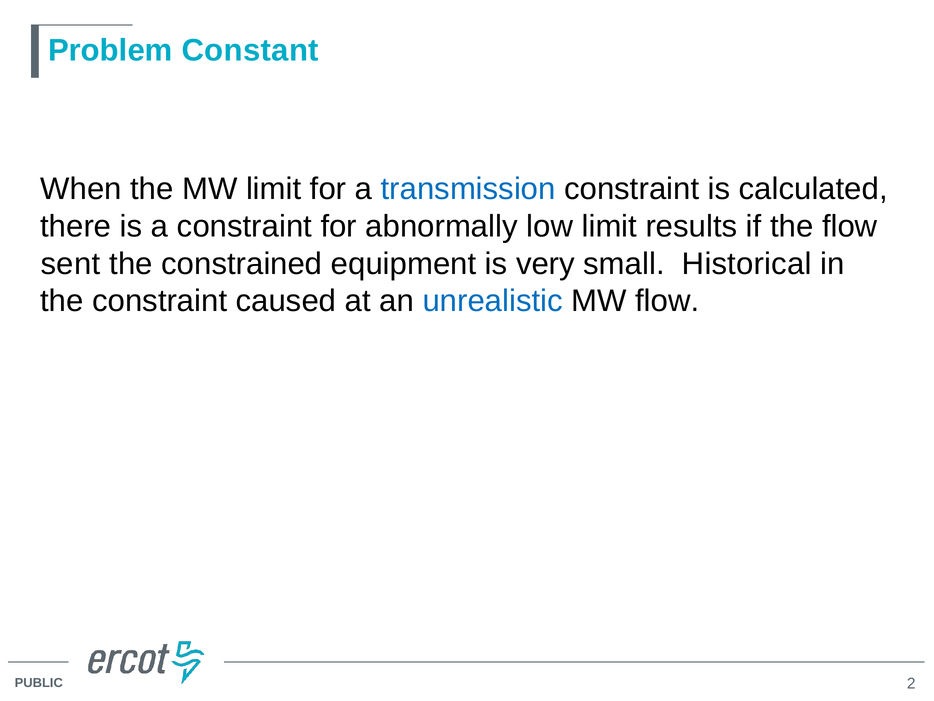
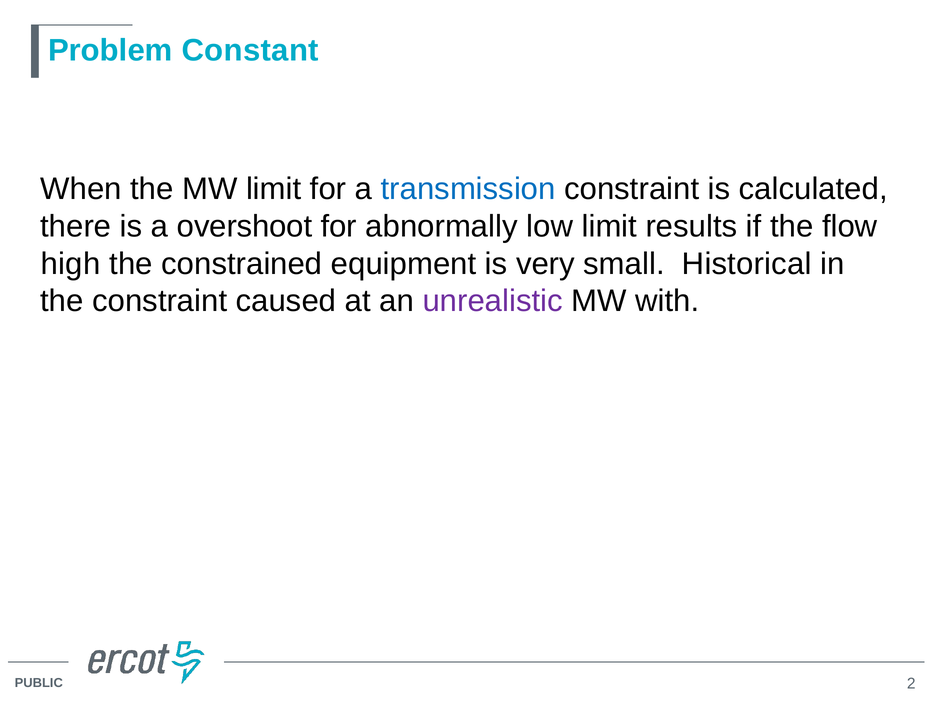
a constraint: constraint -> overshoot
sent: sent -> high
unrealistic colour: blue -> purple
MW flow: flow -> with
